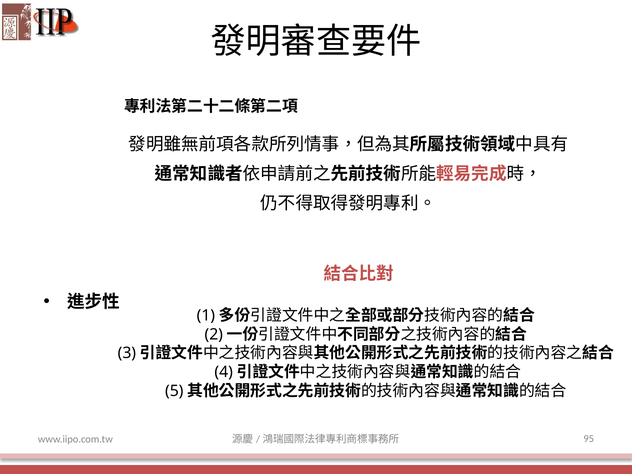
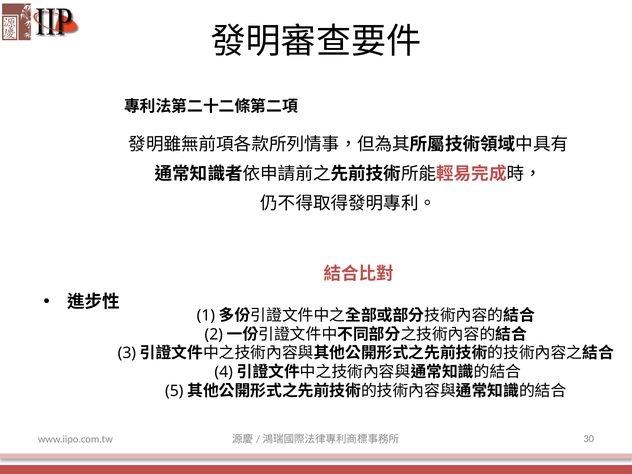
95: 95 -> 30
